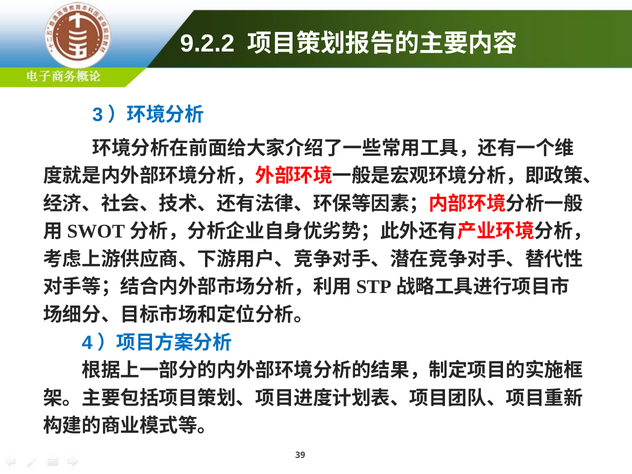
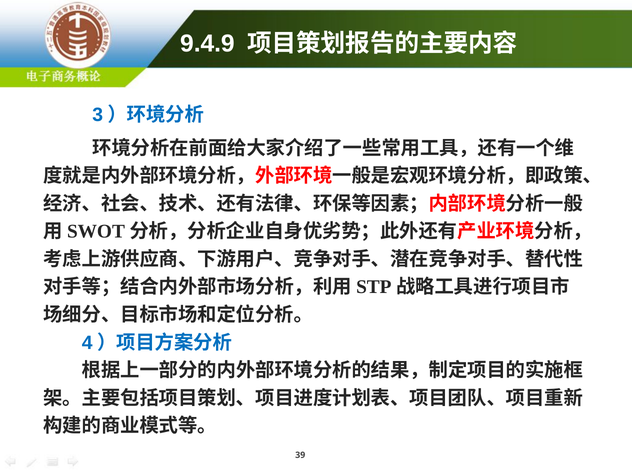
9.2.2: 9.2.2 -> 9.4.9
